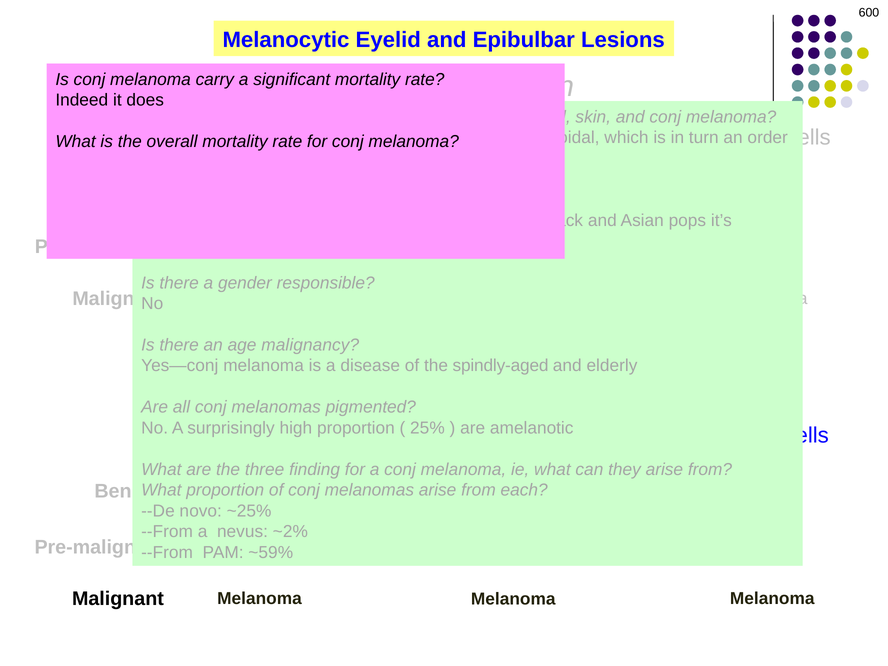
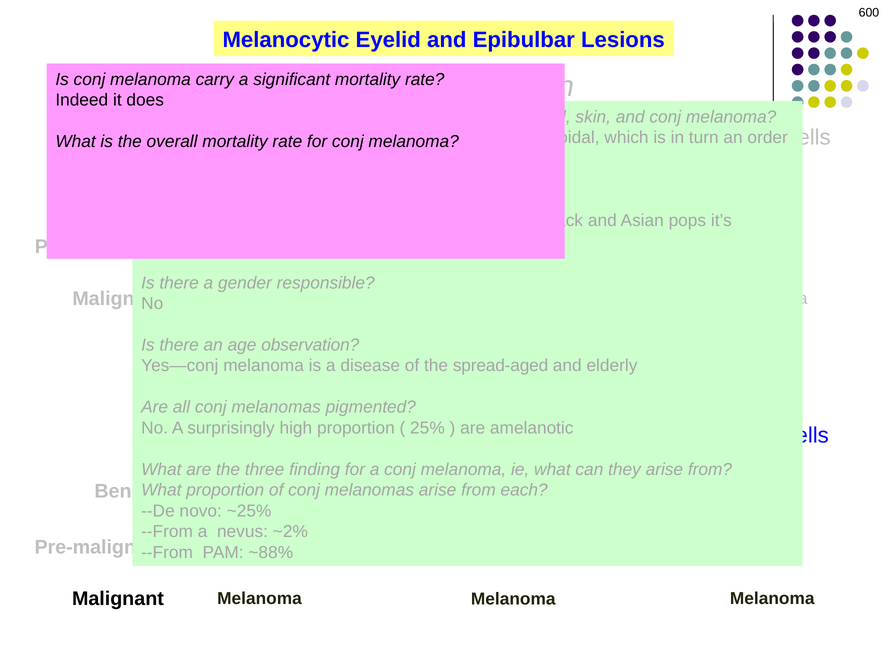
malignancy: malignancy -> observation
spindly-aged: spindly-aged -> spread-aged
~59%: ~59% -> ~88%
